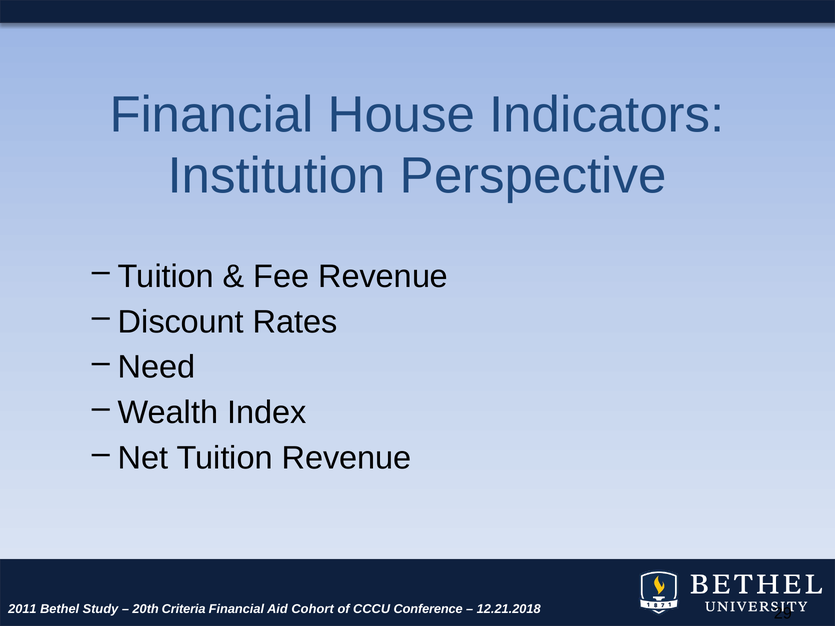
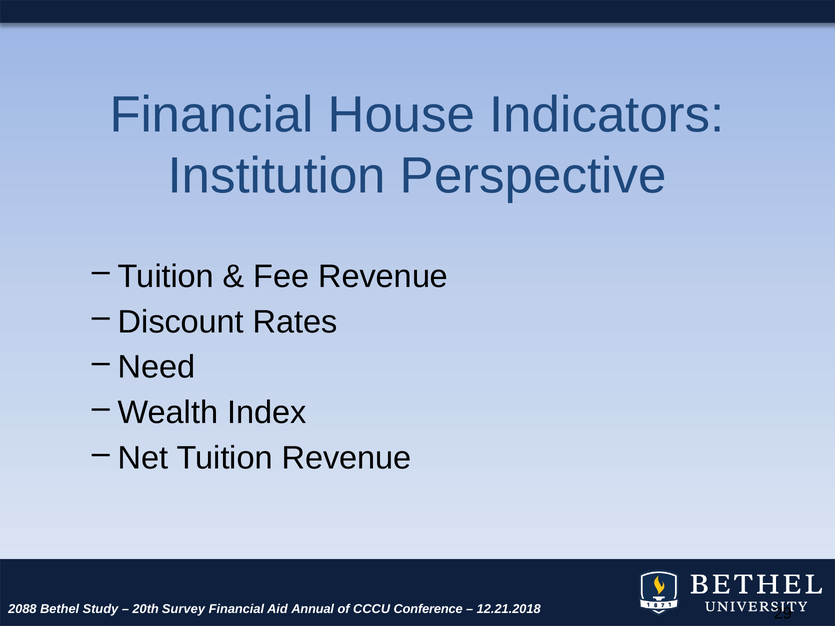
2011: 2011 -> 2088
Criteria: Criteria -> Survey
Cohort: Cohort -> Annual
